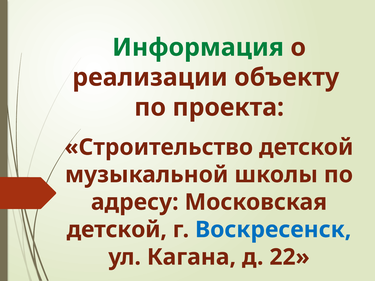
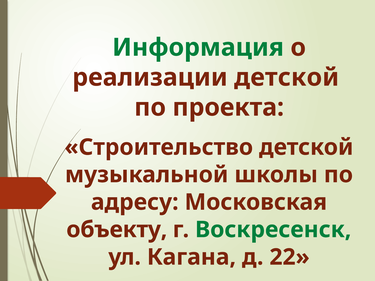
реализации объекту: объекту -> детской
детской at (117, 230): детской -> объекту
Воскресенск colour: blue -> green
